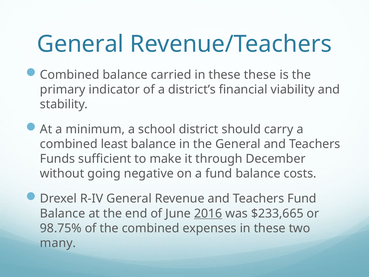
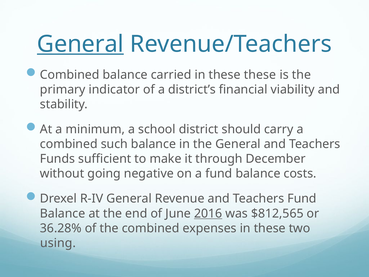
General at (80, 44) underline: none -> present
least: least -> such
$233,665: $233,665 -> $812,565
98.75%: 98.75% -> 36.28%
many: many -> using
